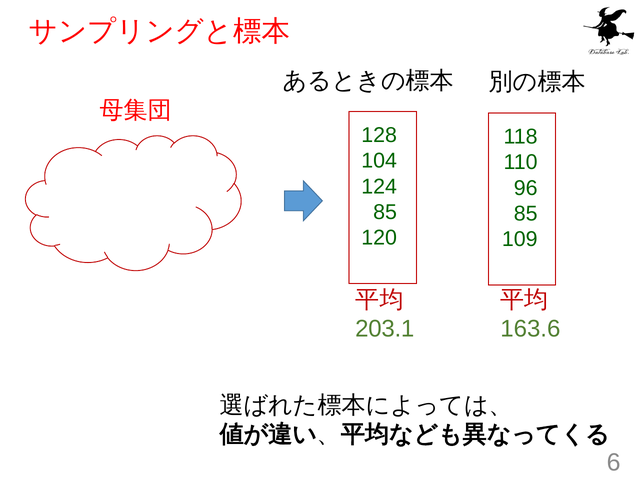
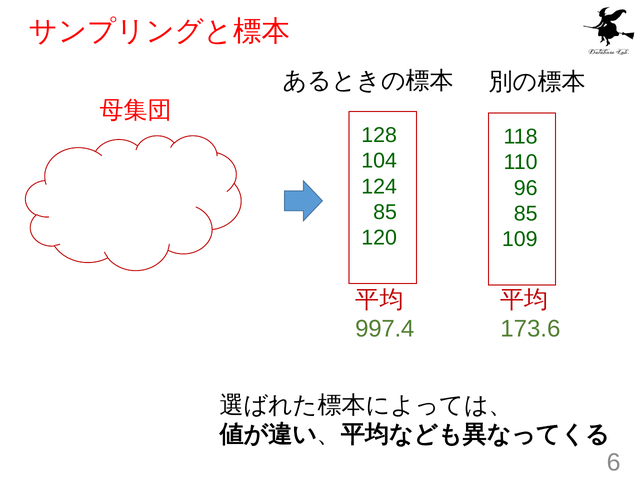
203.1: 203.1 -> 997.4
163.6: 163.6 -> 173.6
